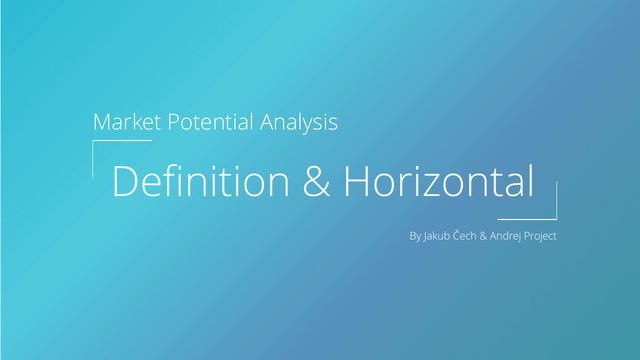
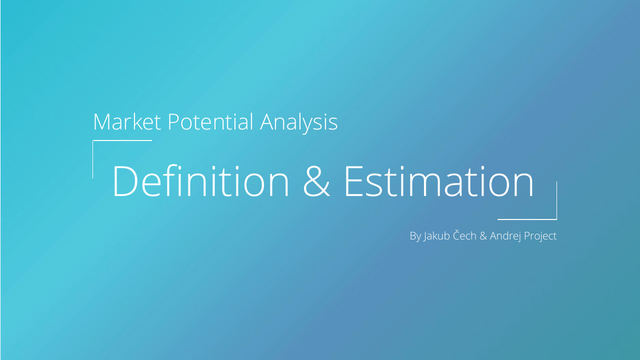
Horizontal: Horizontal -> Estimation
